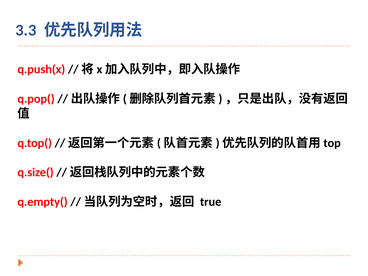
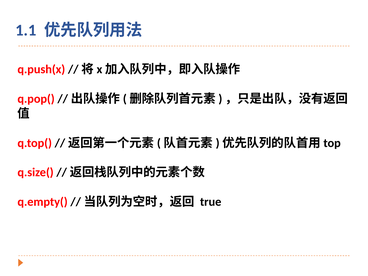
3.3: 3.3 -> 1.1
